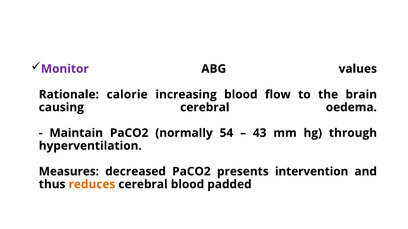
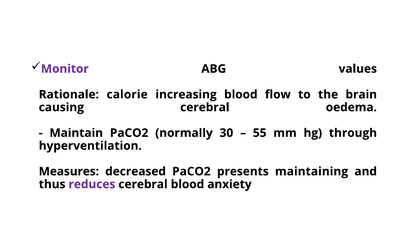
54: 54 -> 30
43: 43 -> 55
intervention: intervention -> maintaining
reduces colour: orange -> purple
padded: padded -> anxiety
